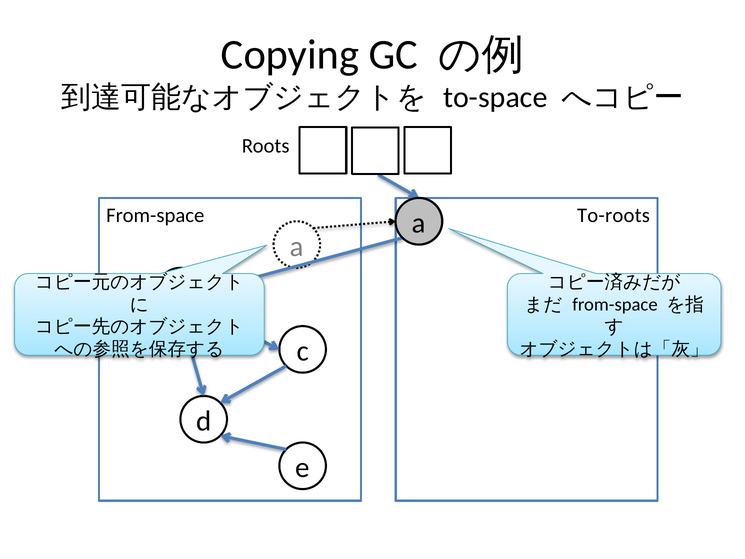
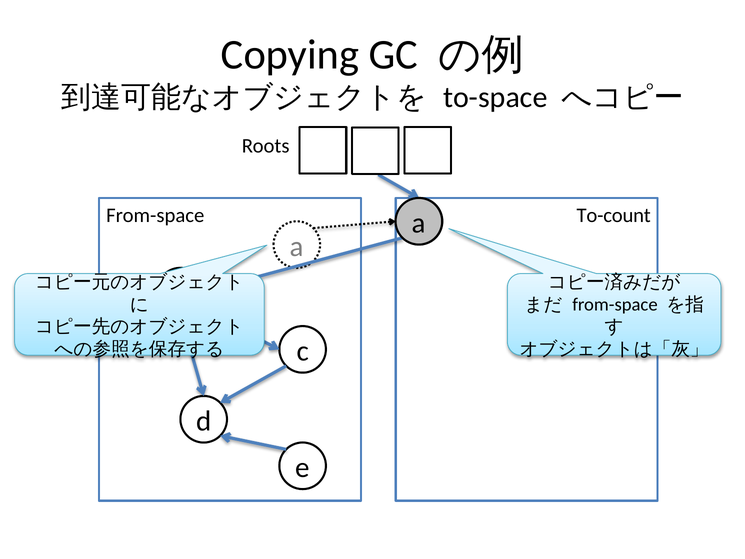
To-roots: To-roots -> To-count
